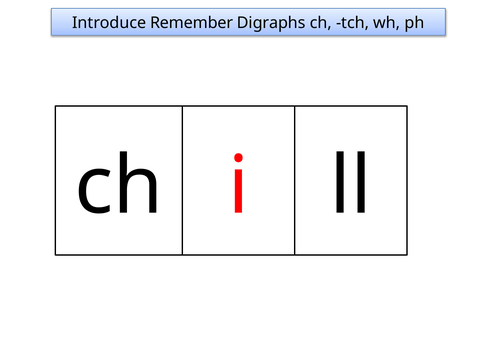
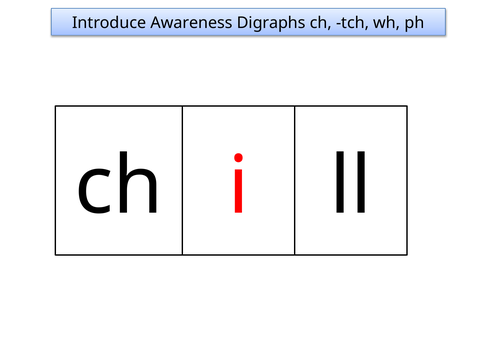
Remember: Remember -> Awareness
